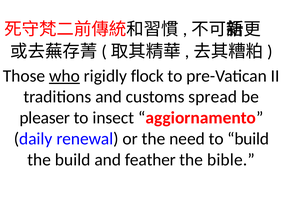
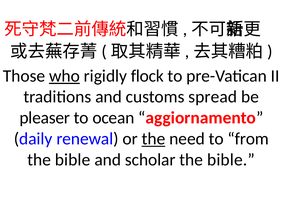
insect: insect -> ocean
the at (153, 139) underline: none -> present
to build: build -> from
build at (73, 159): build -> bible
feather: feather -> scholar
